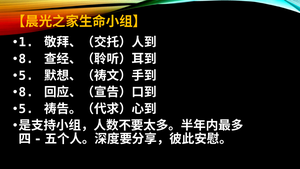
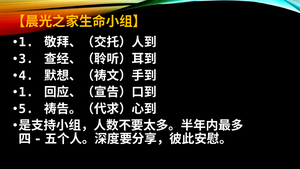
8 at (26, 59): 8 -> 3
5 at (26, 76): 5 -> 4
8 at (26, 92): 8 -> 1
